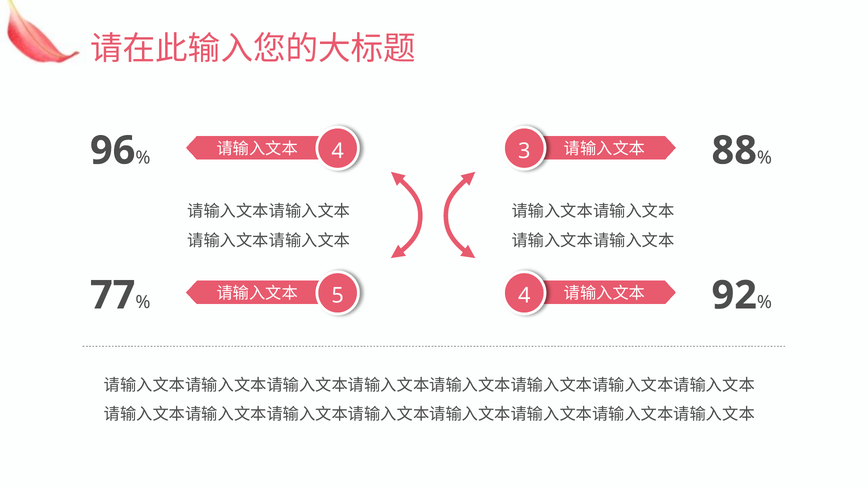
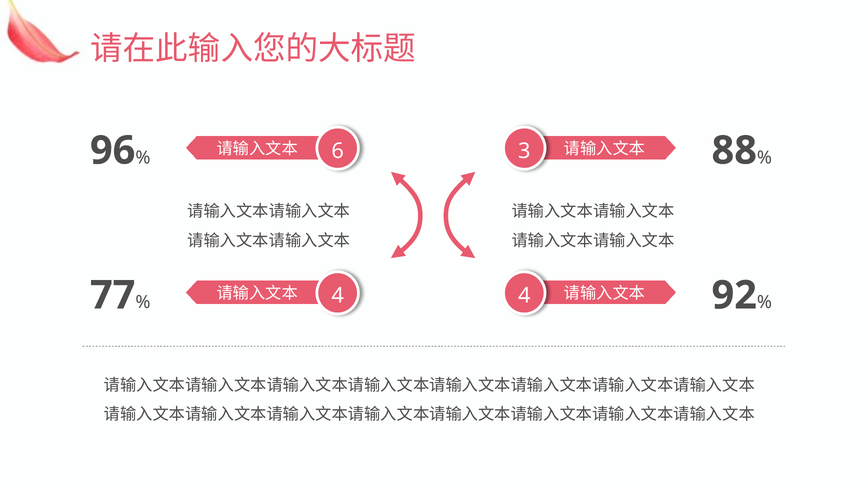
4 at (338, 151): 4 -> 6
5 at (338, 296): 5 -> 4
